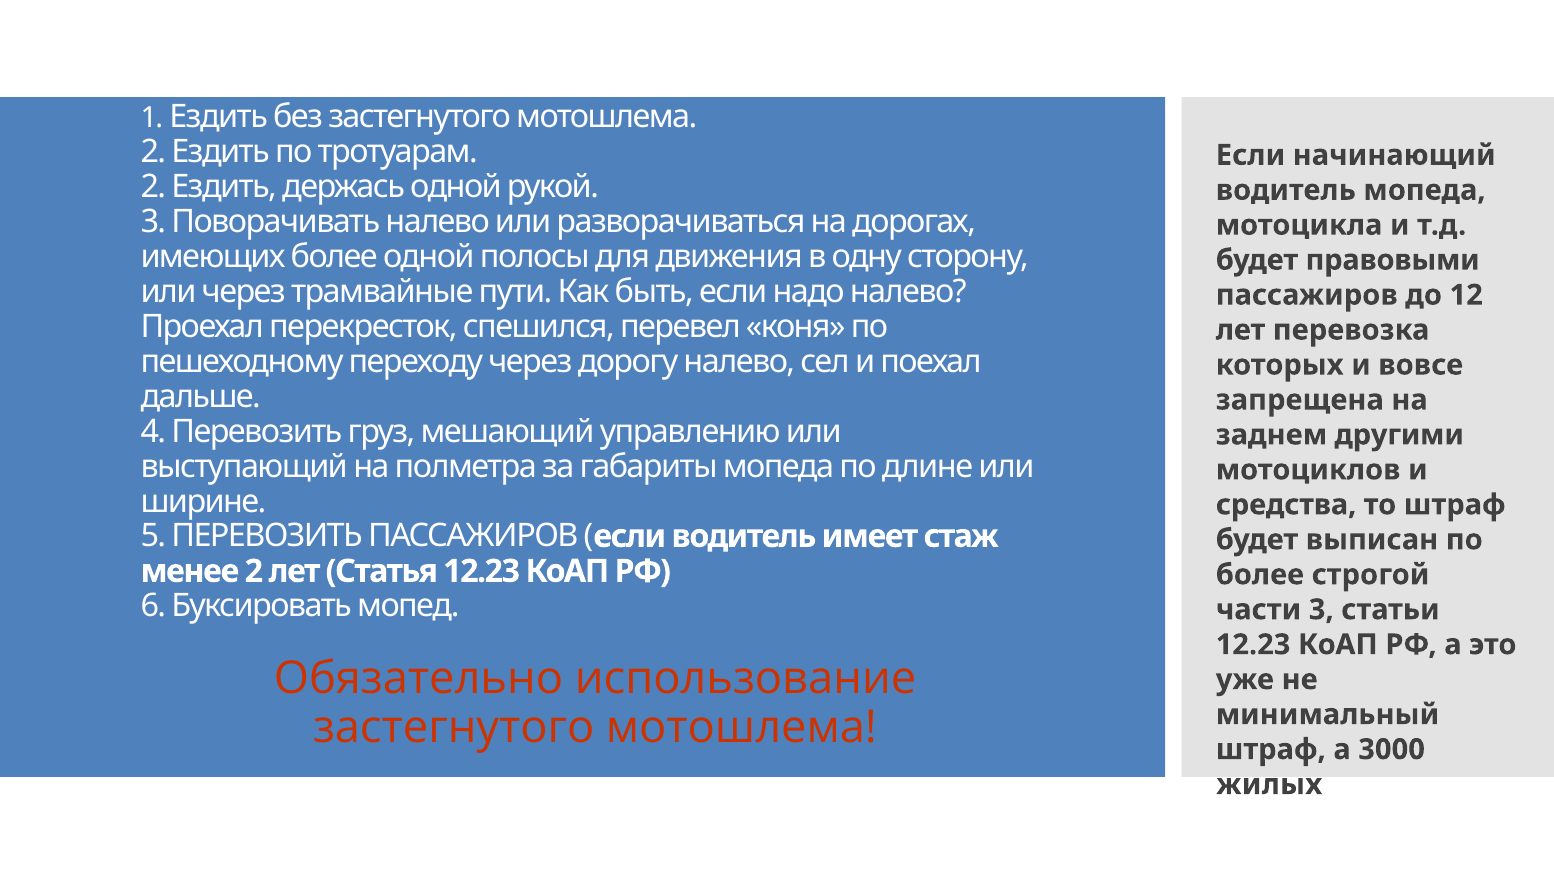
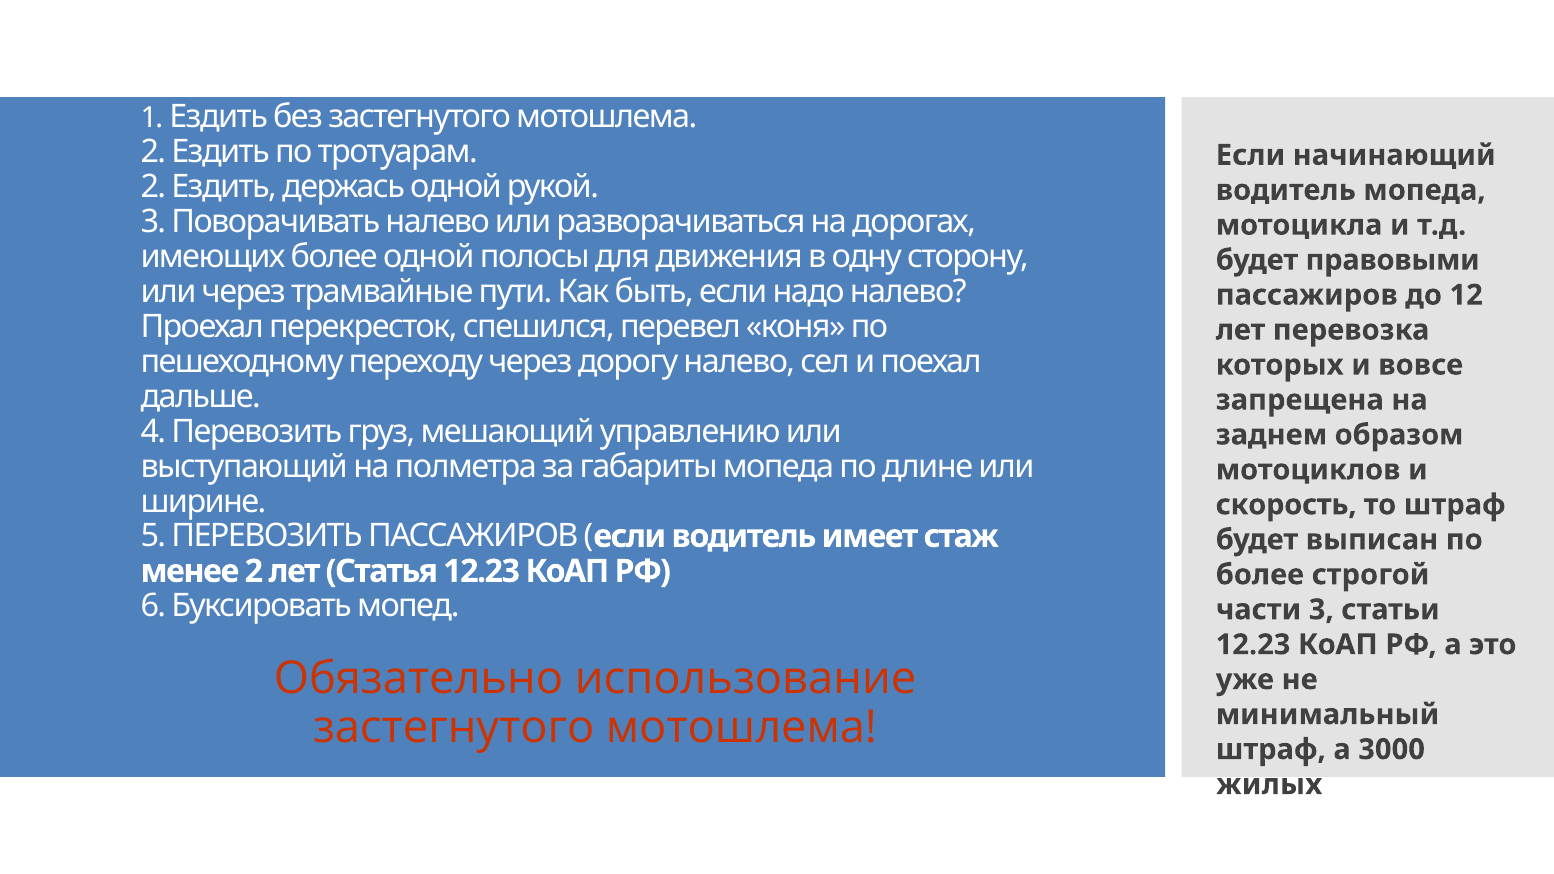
другими: другими -> образом
средства: средства -> скорость
